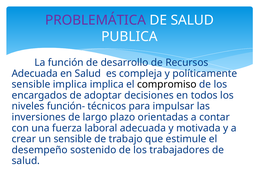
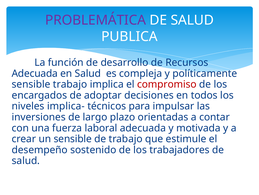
sensible implica: implica -> trabajo
compromiso colour: black -> red
función-: función- -> implica-
